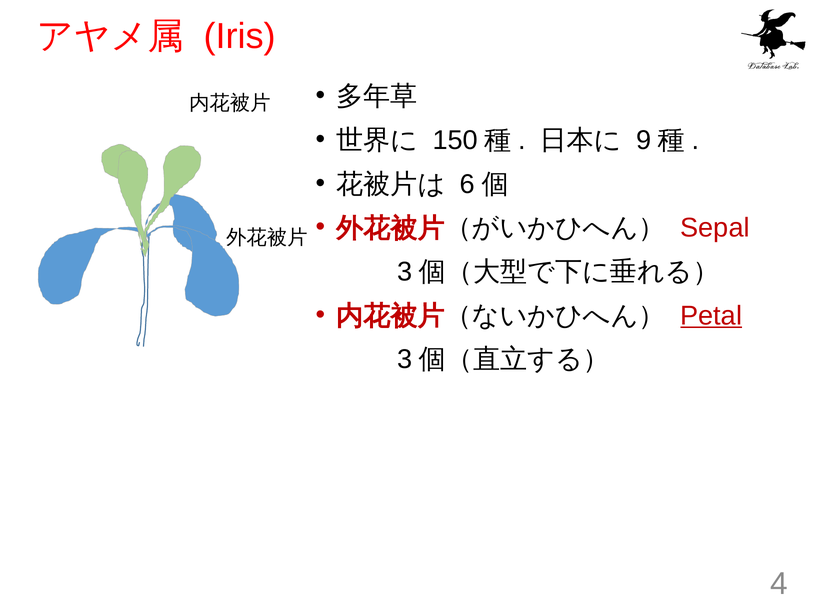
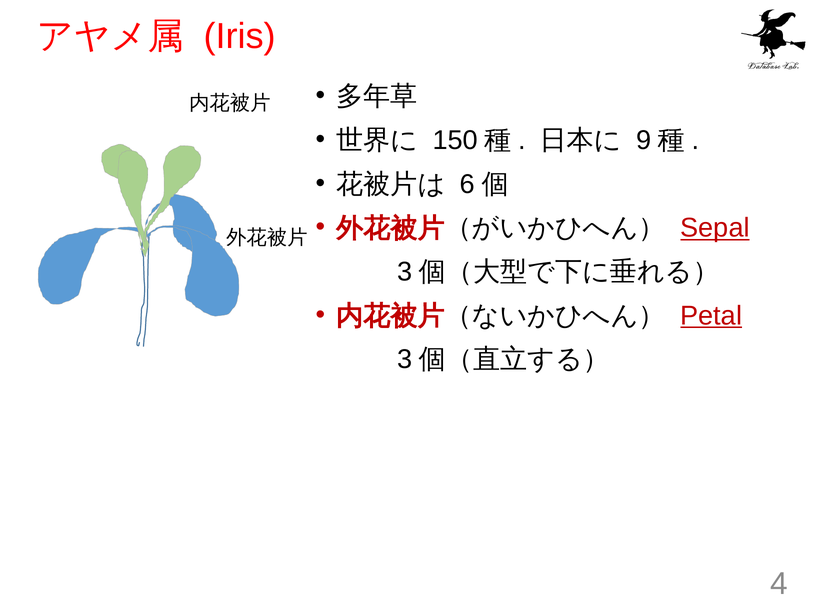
Sepal underline: none -> present
